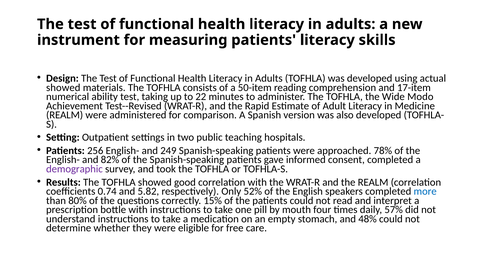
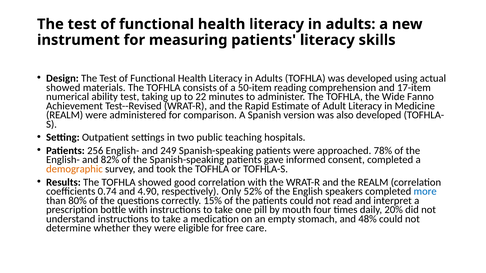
Modo: Modo -> Fanno
demographic colour: purple -> orange
5.82: 5.82 -> 4.90
57%: 57% -> 20%
